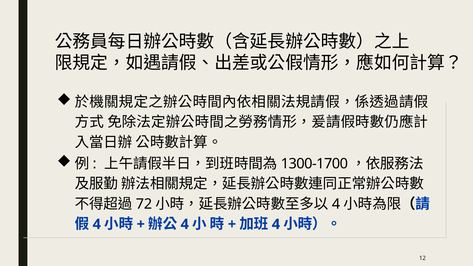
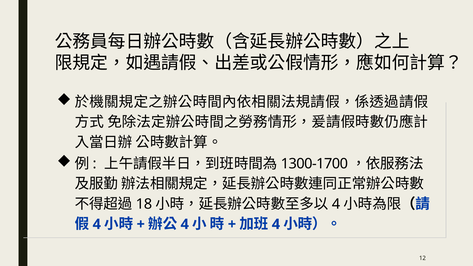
72: 72 -> 18
